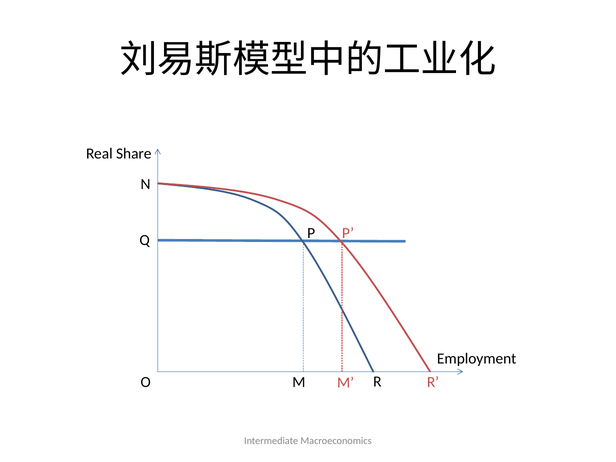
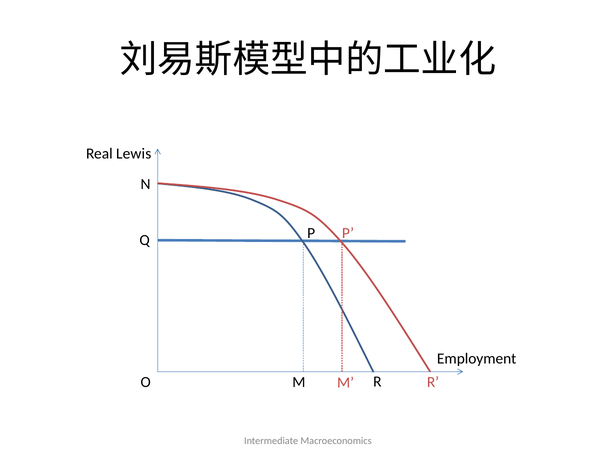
Share: Share -> Lewis
